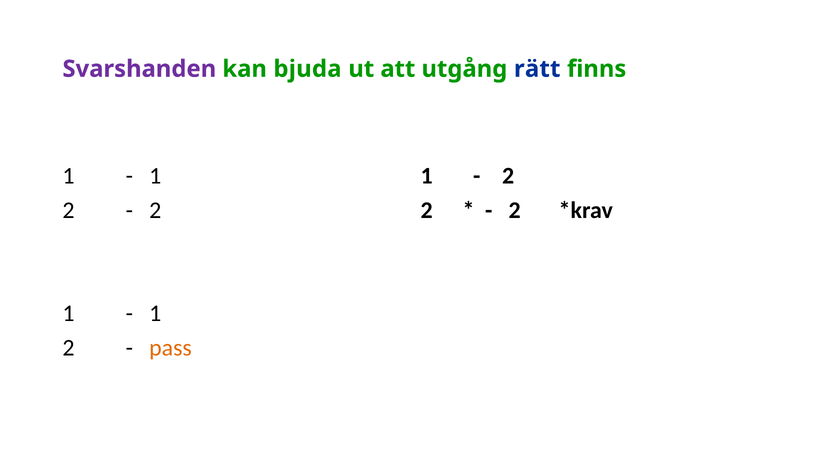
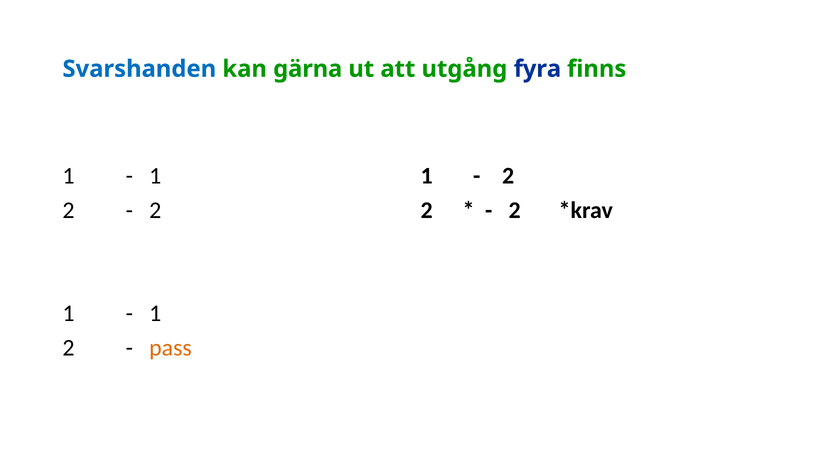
Svarshanden colour: purple -> blue
bjuda: bjuda -> gärna
rätt: rätt -> fyra
